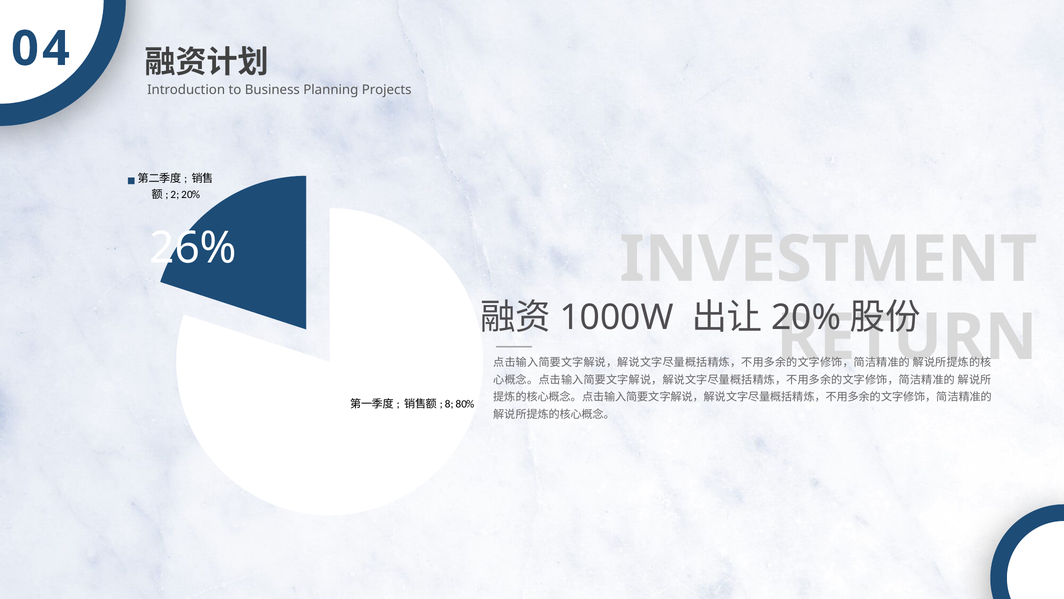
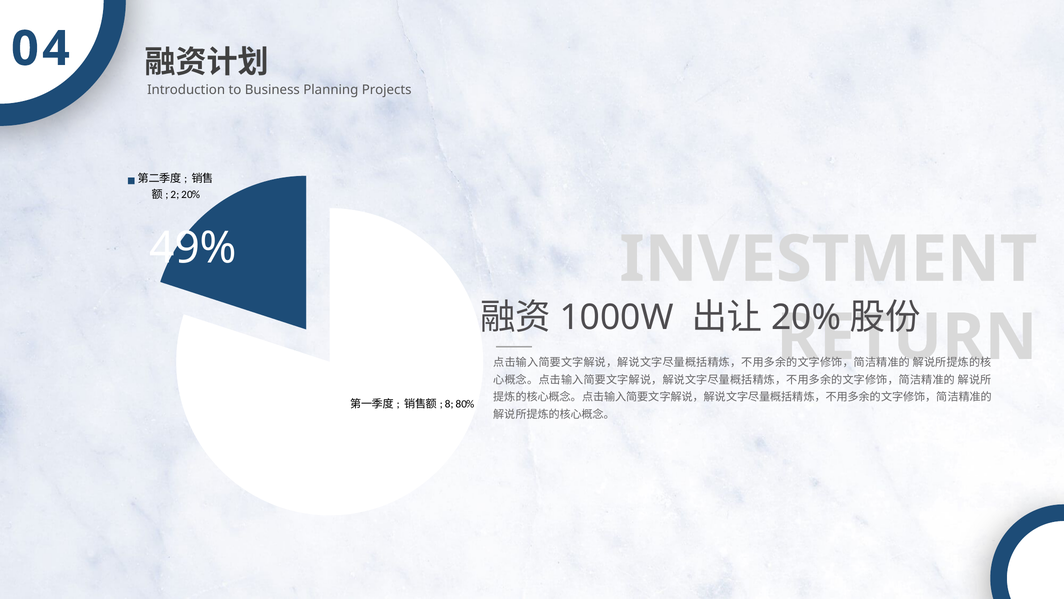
26%: 26% -> 49%
